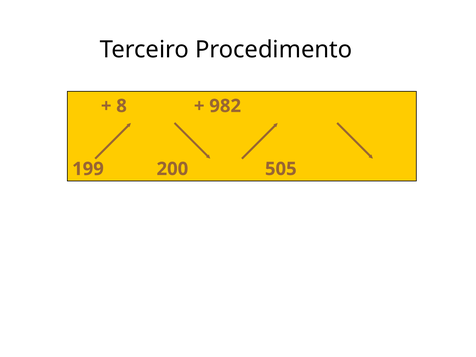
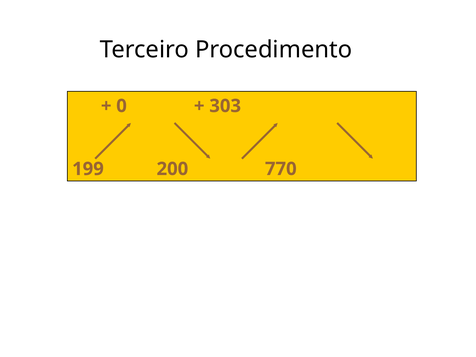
8: 8 -> 0
982: 982 -> 303
505: 505 -> 770
